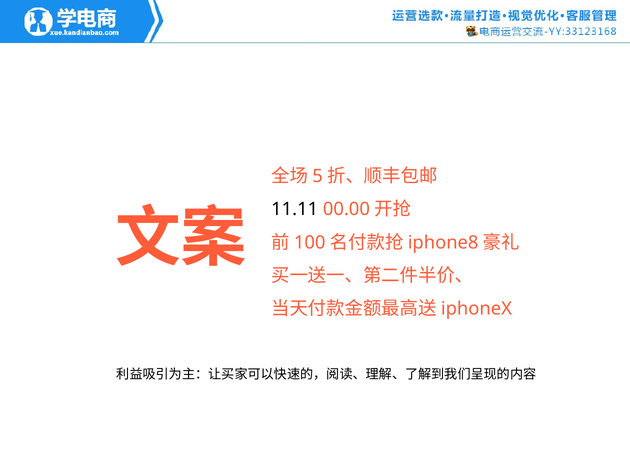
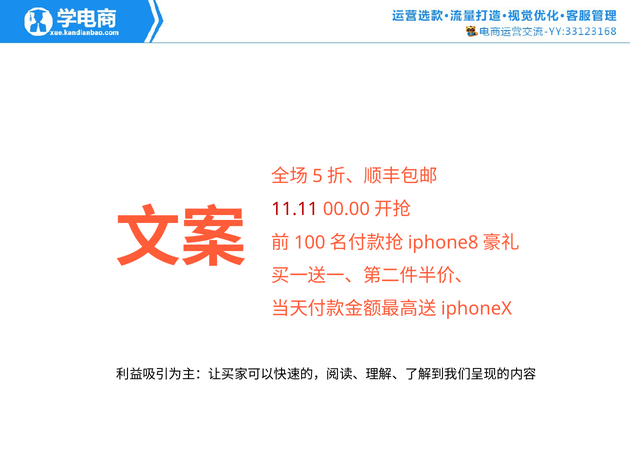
11.11 colour: black -> red
